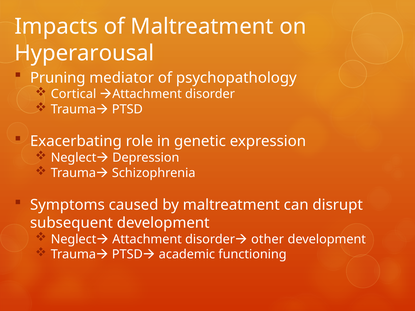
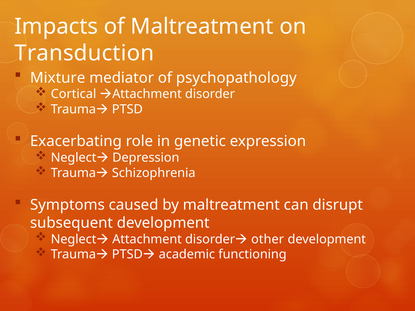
Hyperarousal: Hyperarousal -> Transduction
Pruning: Pruning -> Mixture
